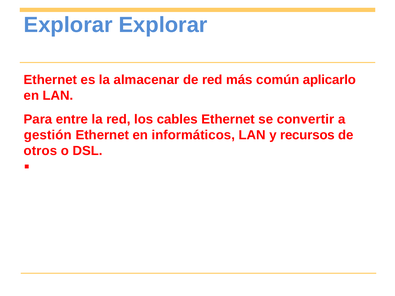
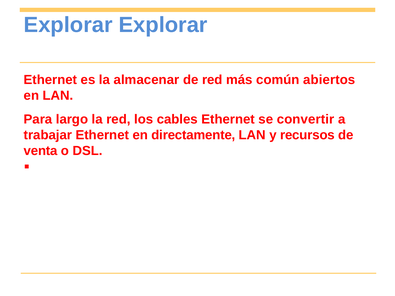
aplicarlo: aplicarlo -> abiertos
entre: entre -> largo
gestión: gestión -> trabajar
informáticos: informáticos -> directamente
otros: otros -> venta
